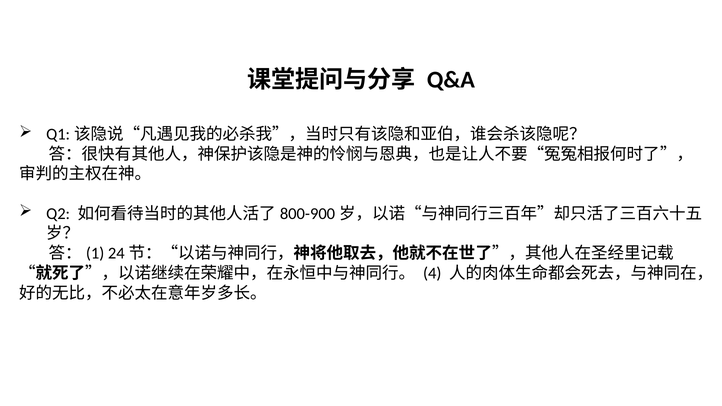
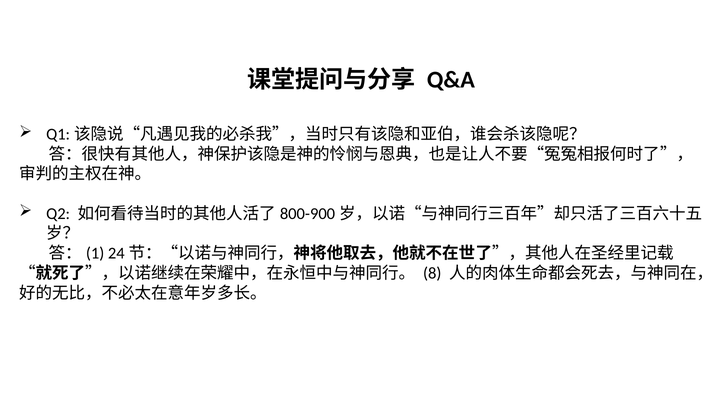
4: 4 -> 8
